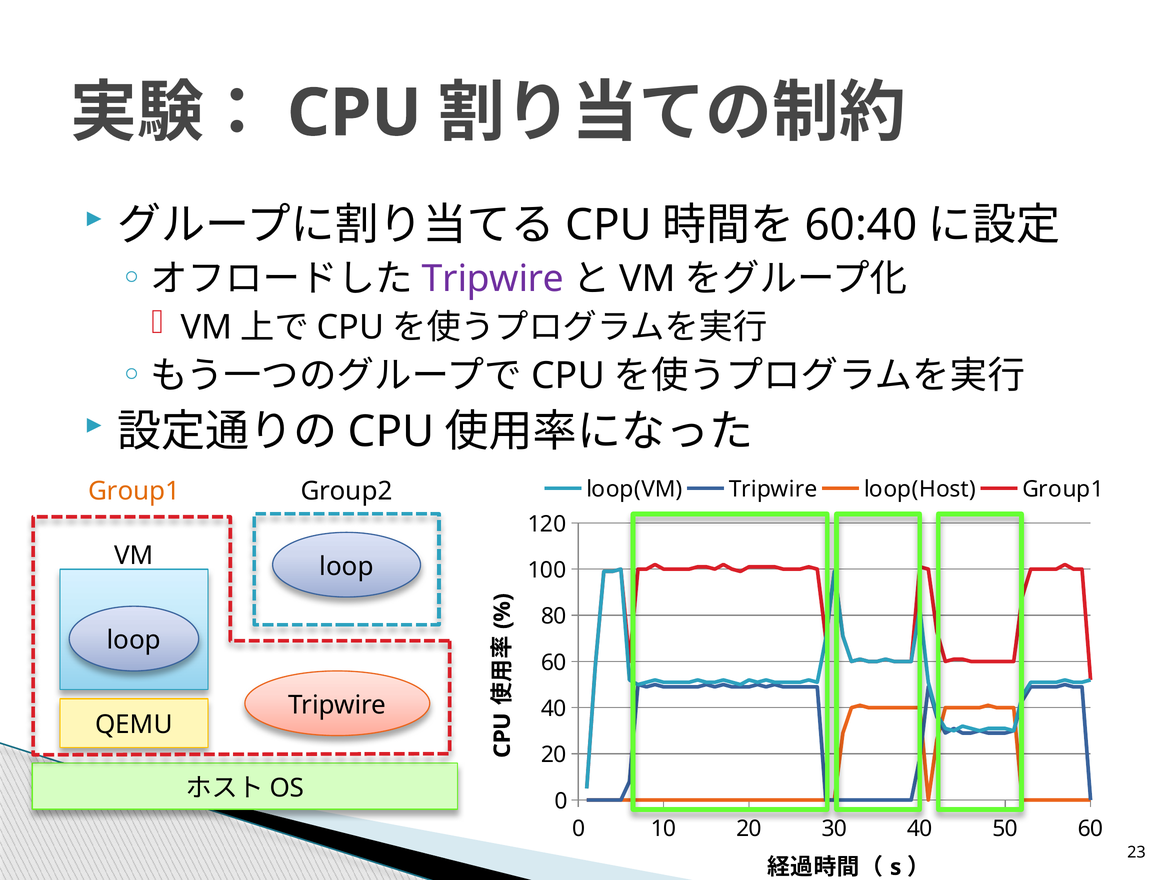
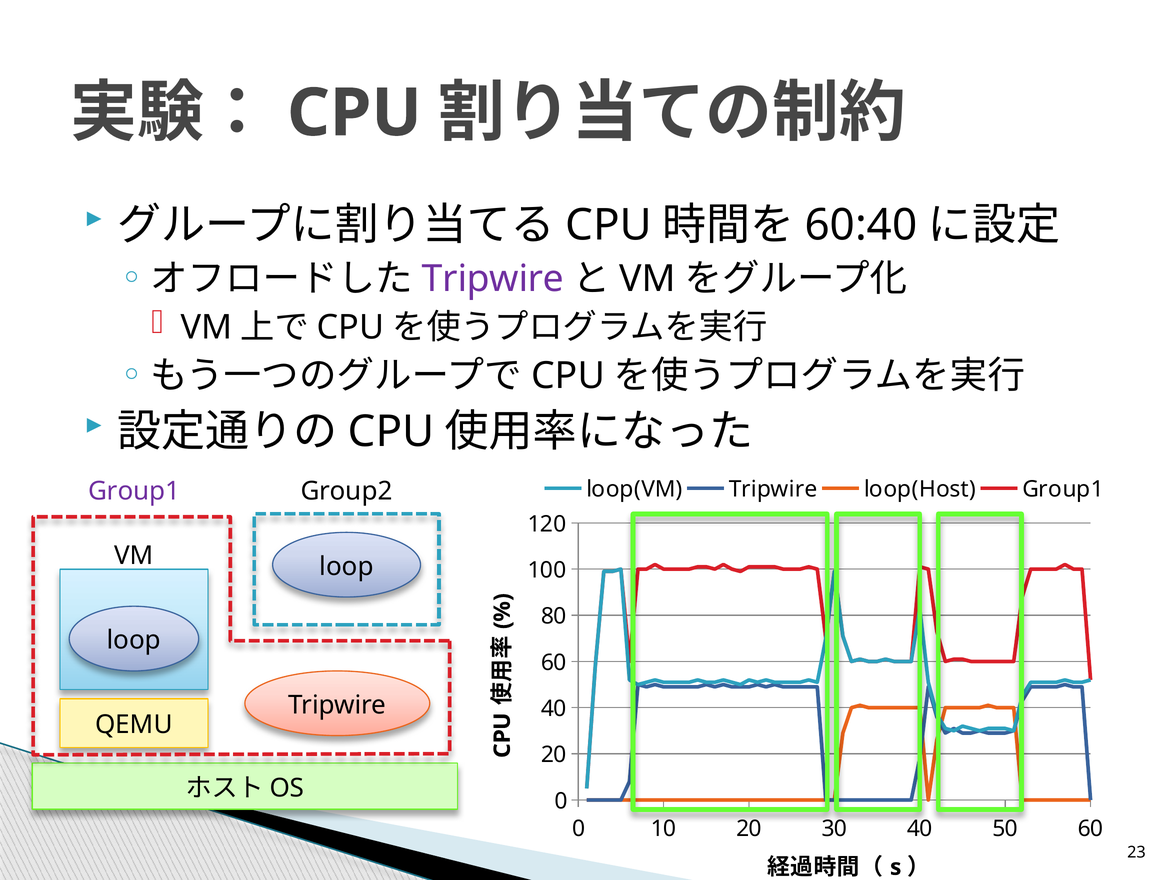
Group1 at (134, 491) colour: orange -> purple
